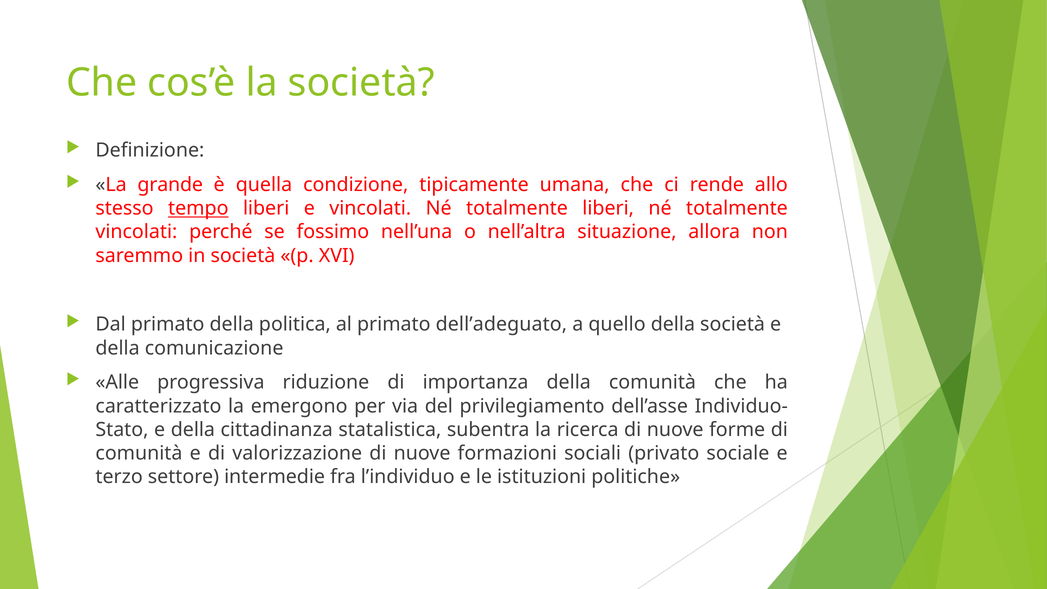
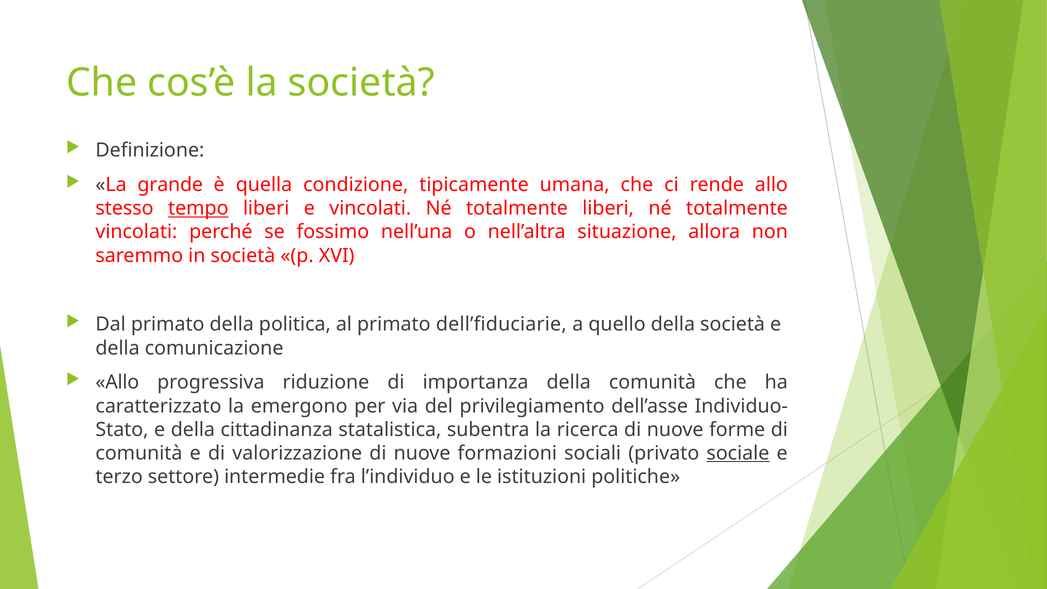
dell’adeguato: dell’adeguato -> dell’fiduciarie
Alle at (117, 382): Alle -> Allo
sociale underline: none -> present
